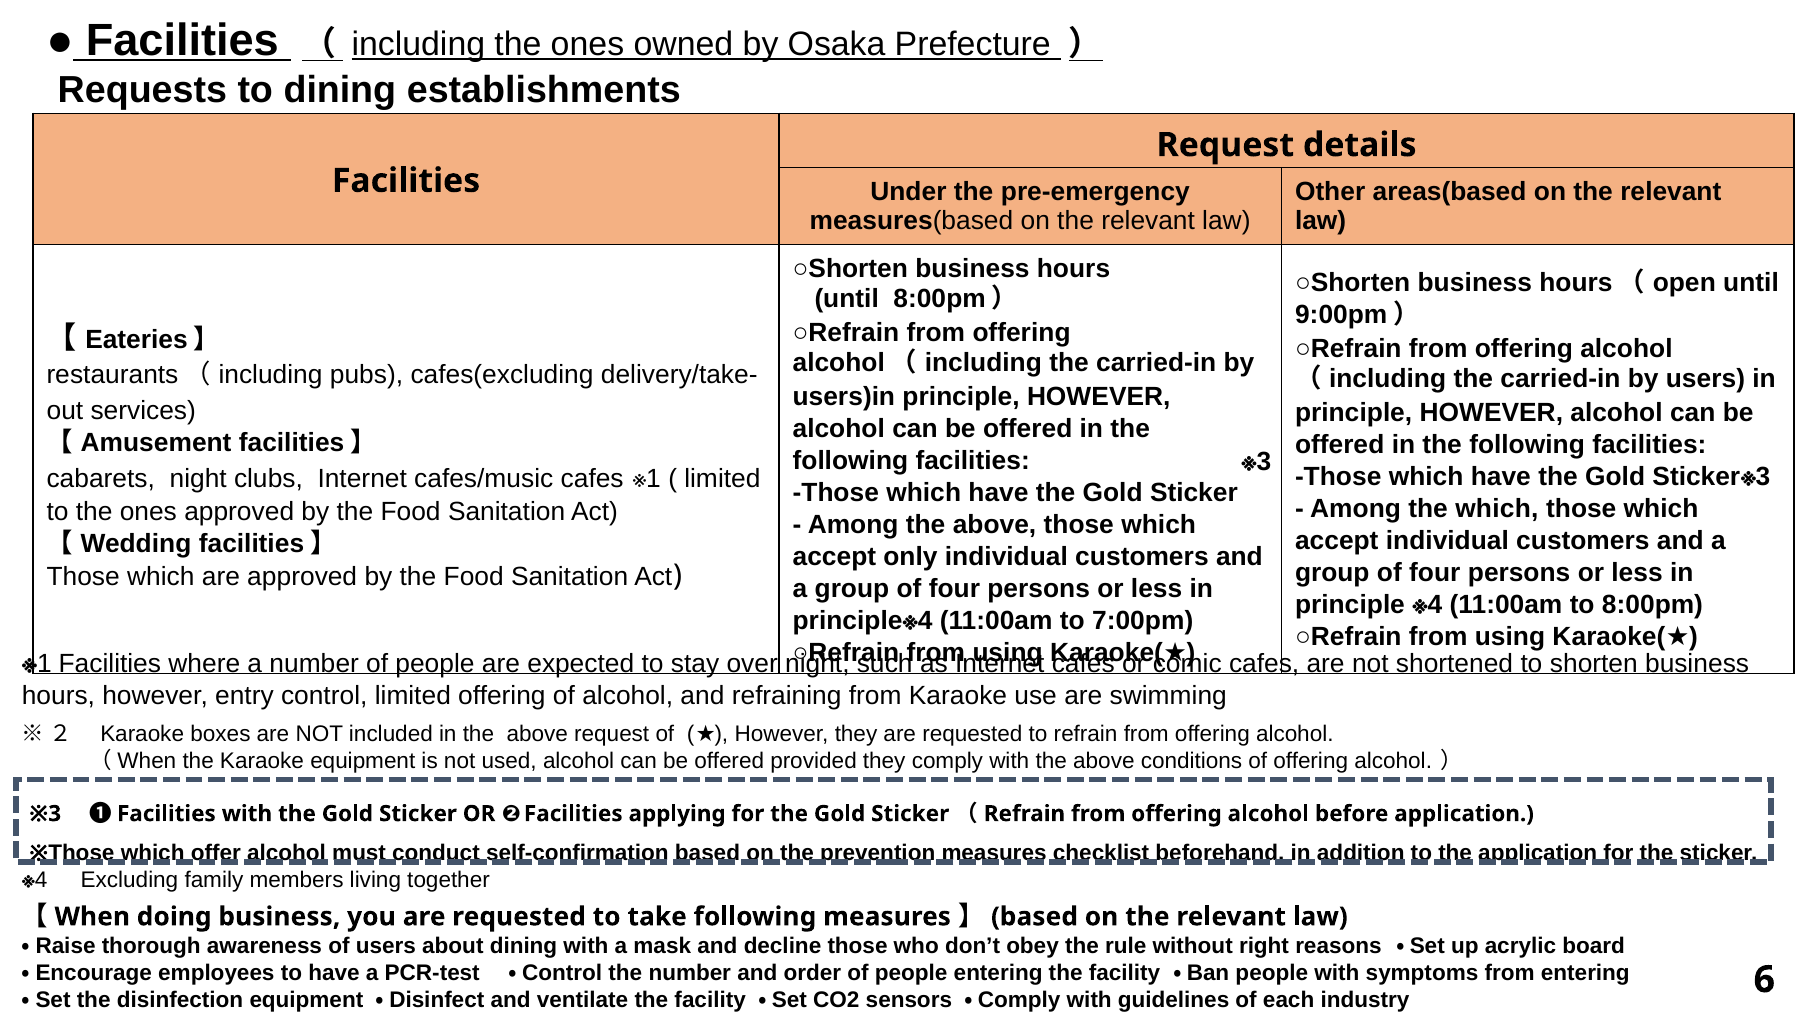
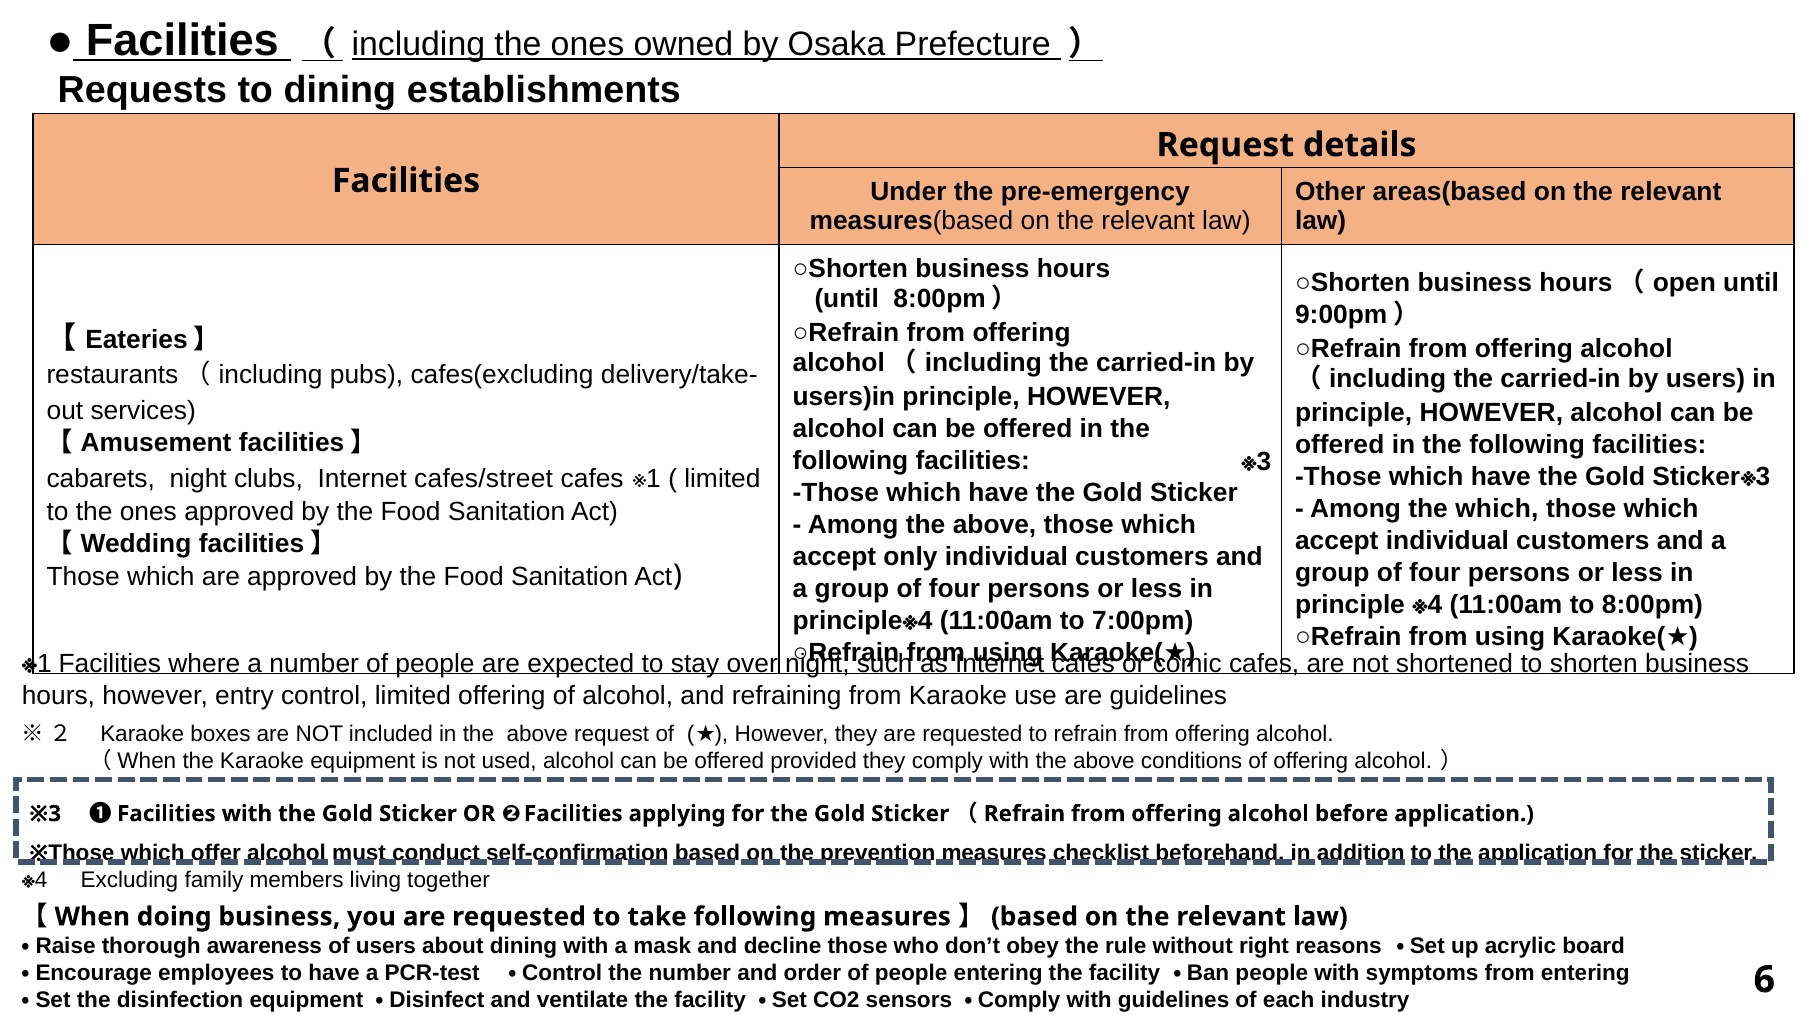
cafes/music: cafes/music -> cafes/street
are swimming: swimming -> guidelines
